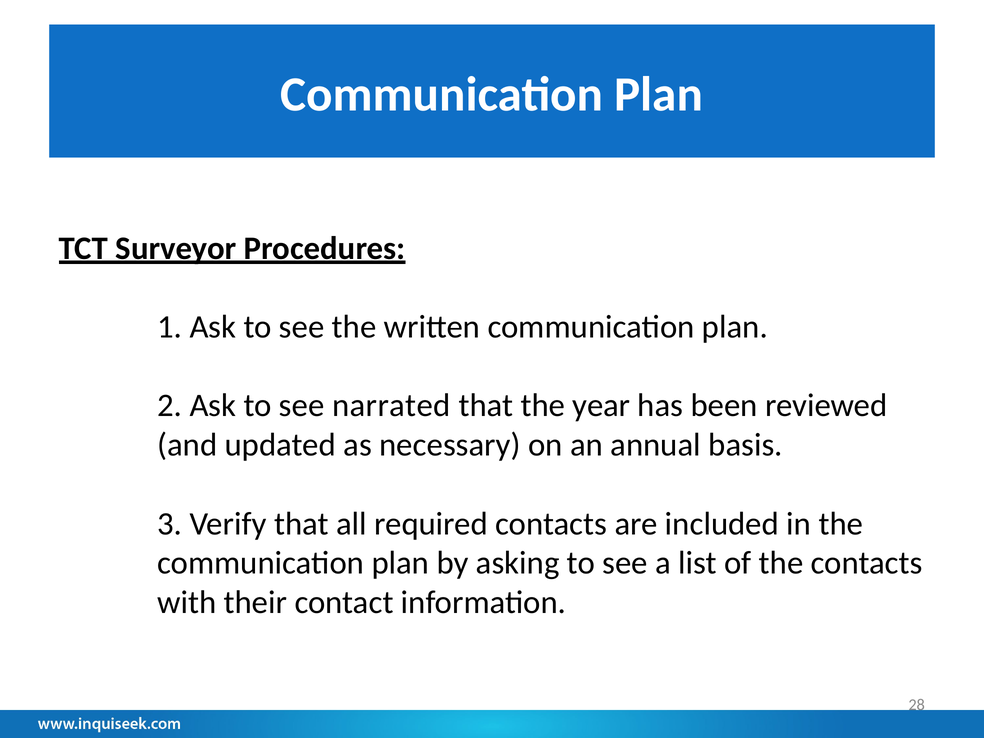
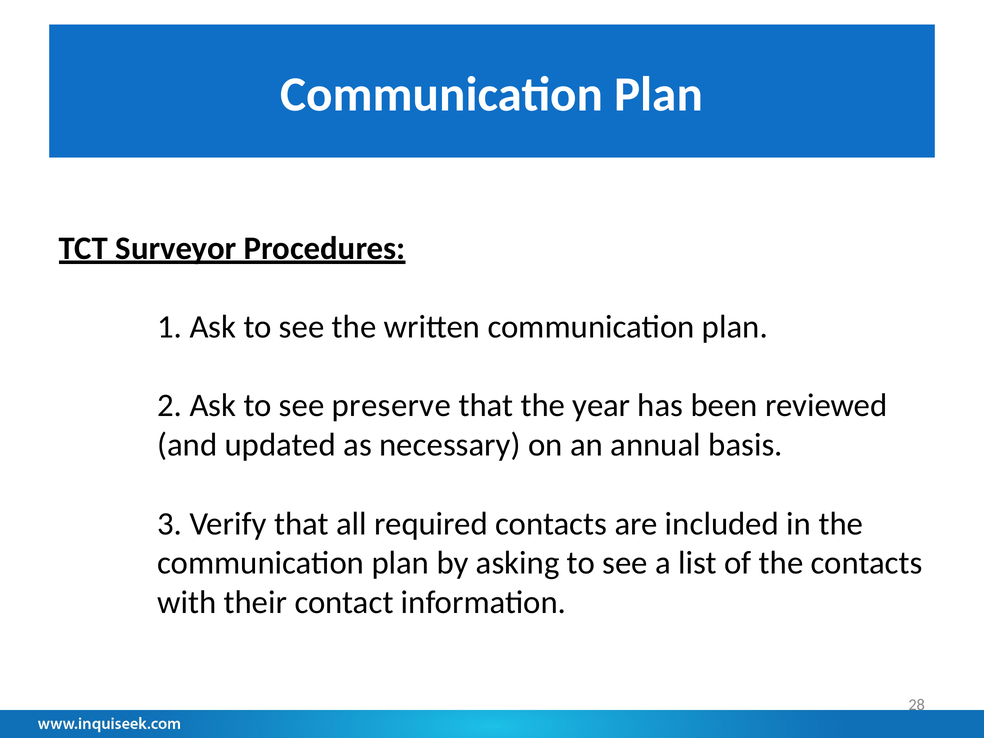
narrated: narrated -> preserve
